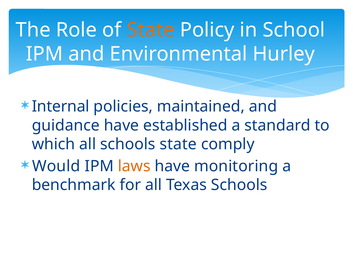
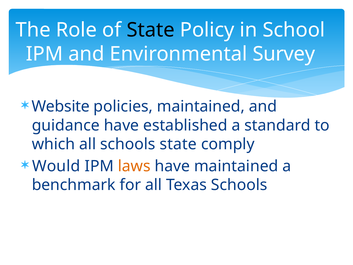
State at (151, 30) colour: orange -> black
Hurley: Hurley -> Survey
Internal: Internal -> Website
have monitoring: monitoring -> maintained
